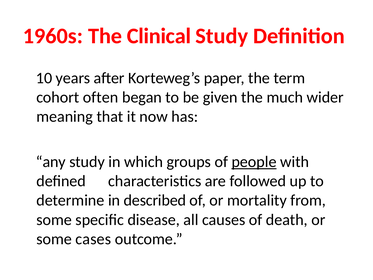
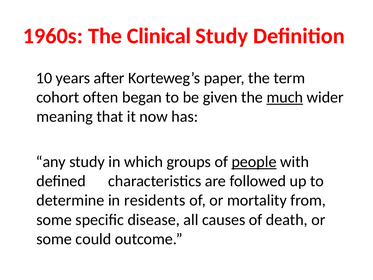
much underline: none -> present
described: described -> residents
cases: cases -> could
